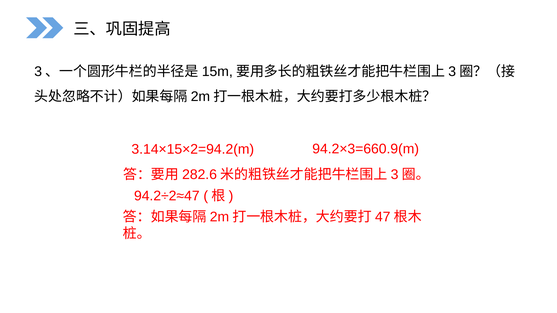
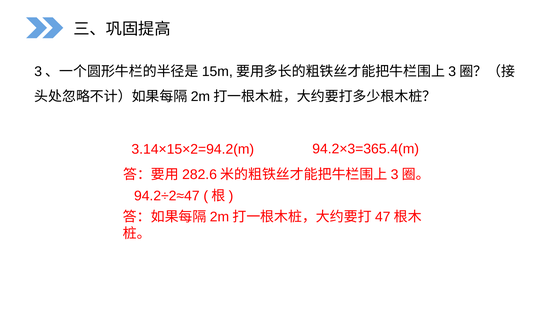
94.2×3=660.9(m: 94.2×3=660.9(m -> 94.2×3=365.4(m
